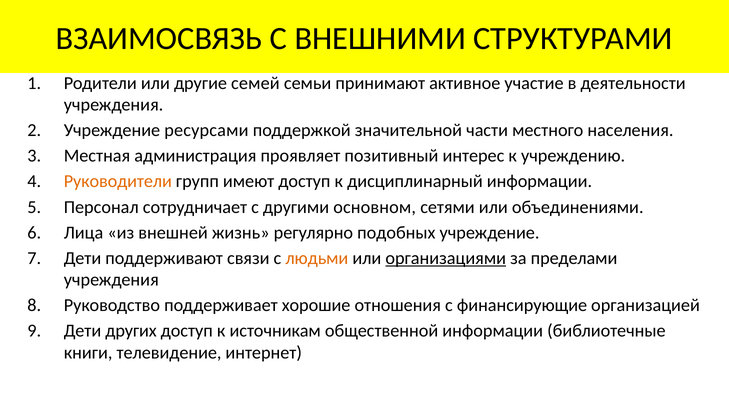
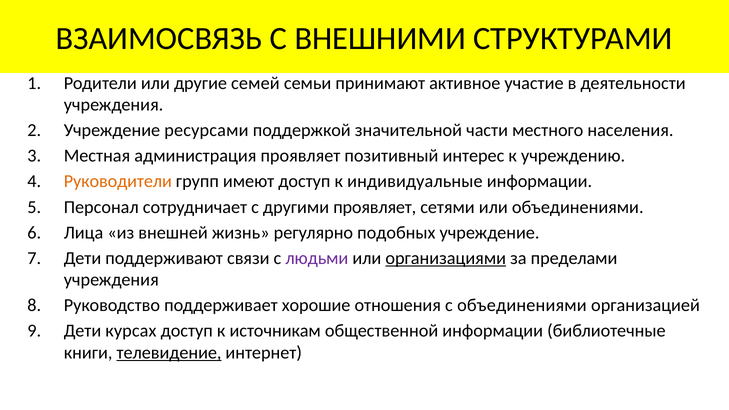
дисциплинарный: дисциплинарный -> индивидуальные
другими основном: основном -> проявляет
людьми colour: orange -> purple
с финансирующие: финансирующие -> объединениями
других: других -> курсах
телевидение underline: none -> present
